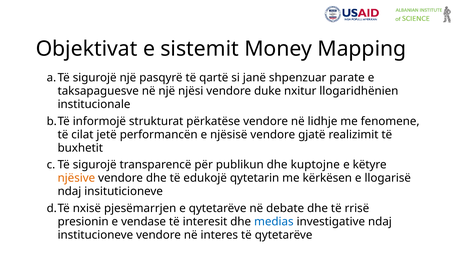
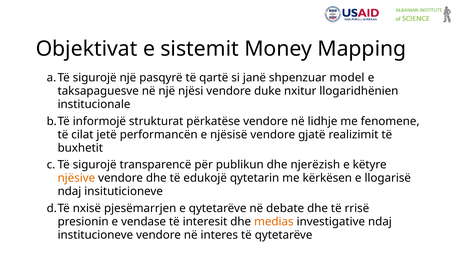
parate: parate -> model
kuptojne: kuptojne -> njerëzish
medias colour: blue -> orange
